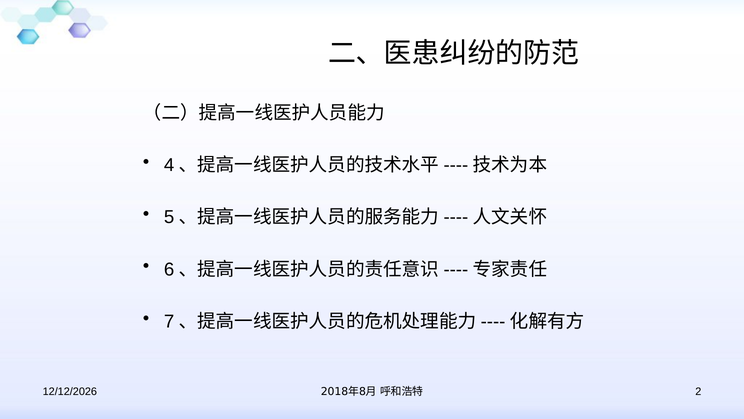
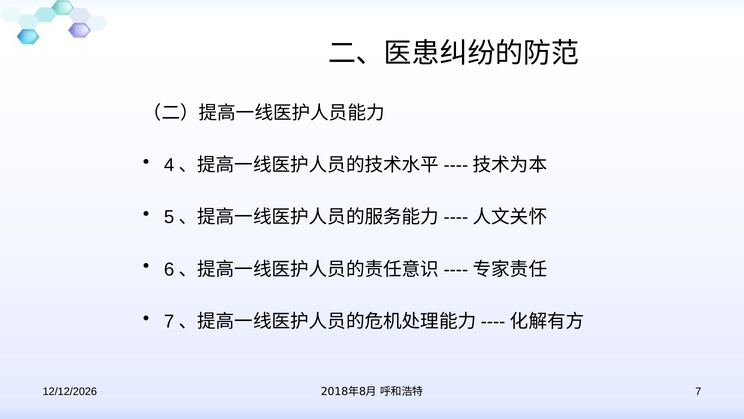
2: 2 -> 7
